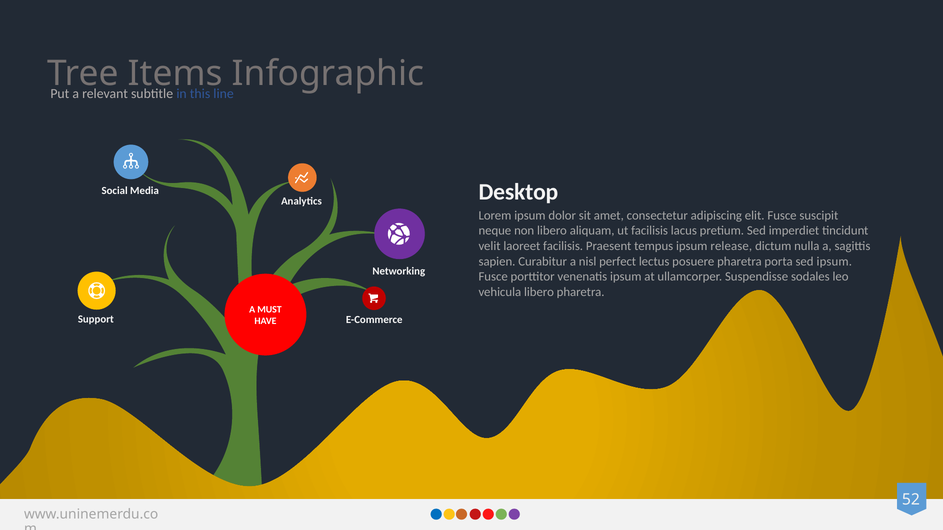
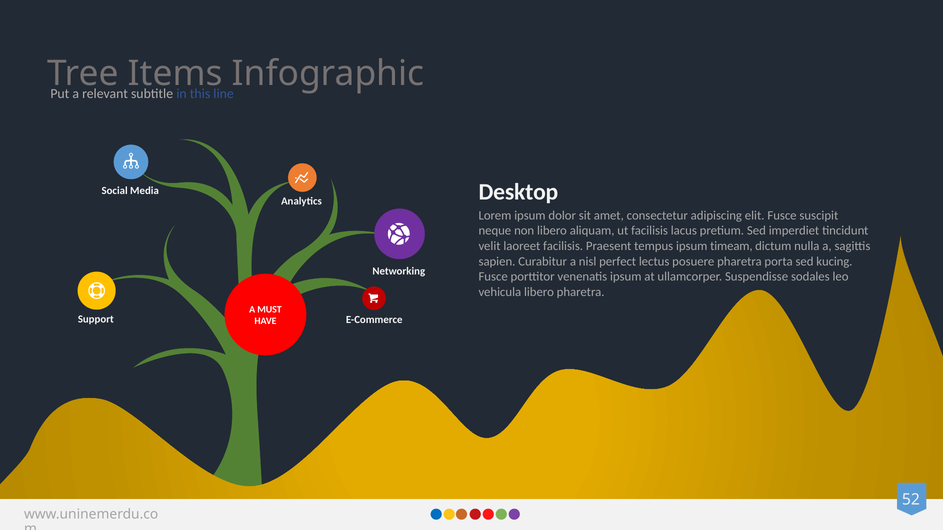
release: release -> timeam
sed ipsum: ipsum -> kucing
